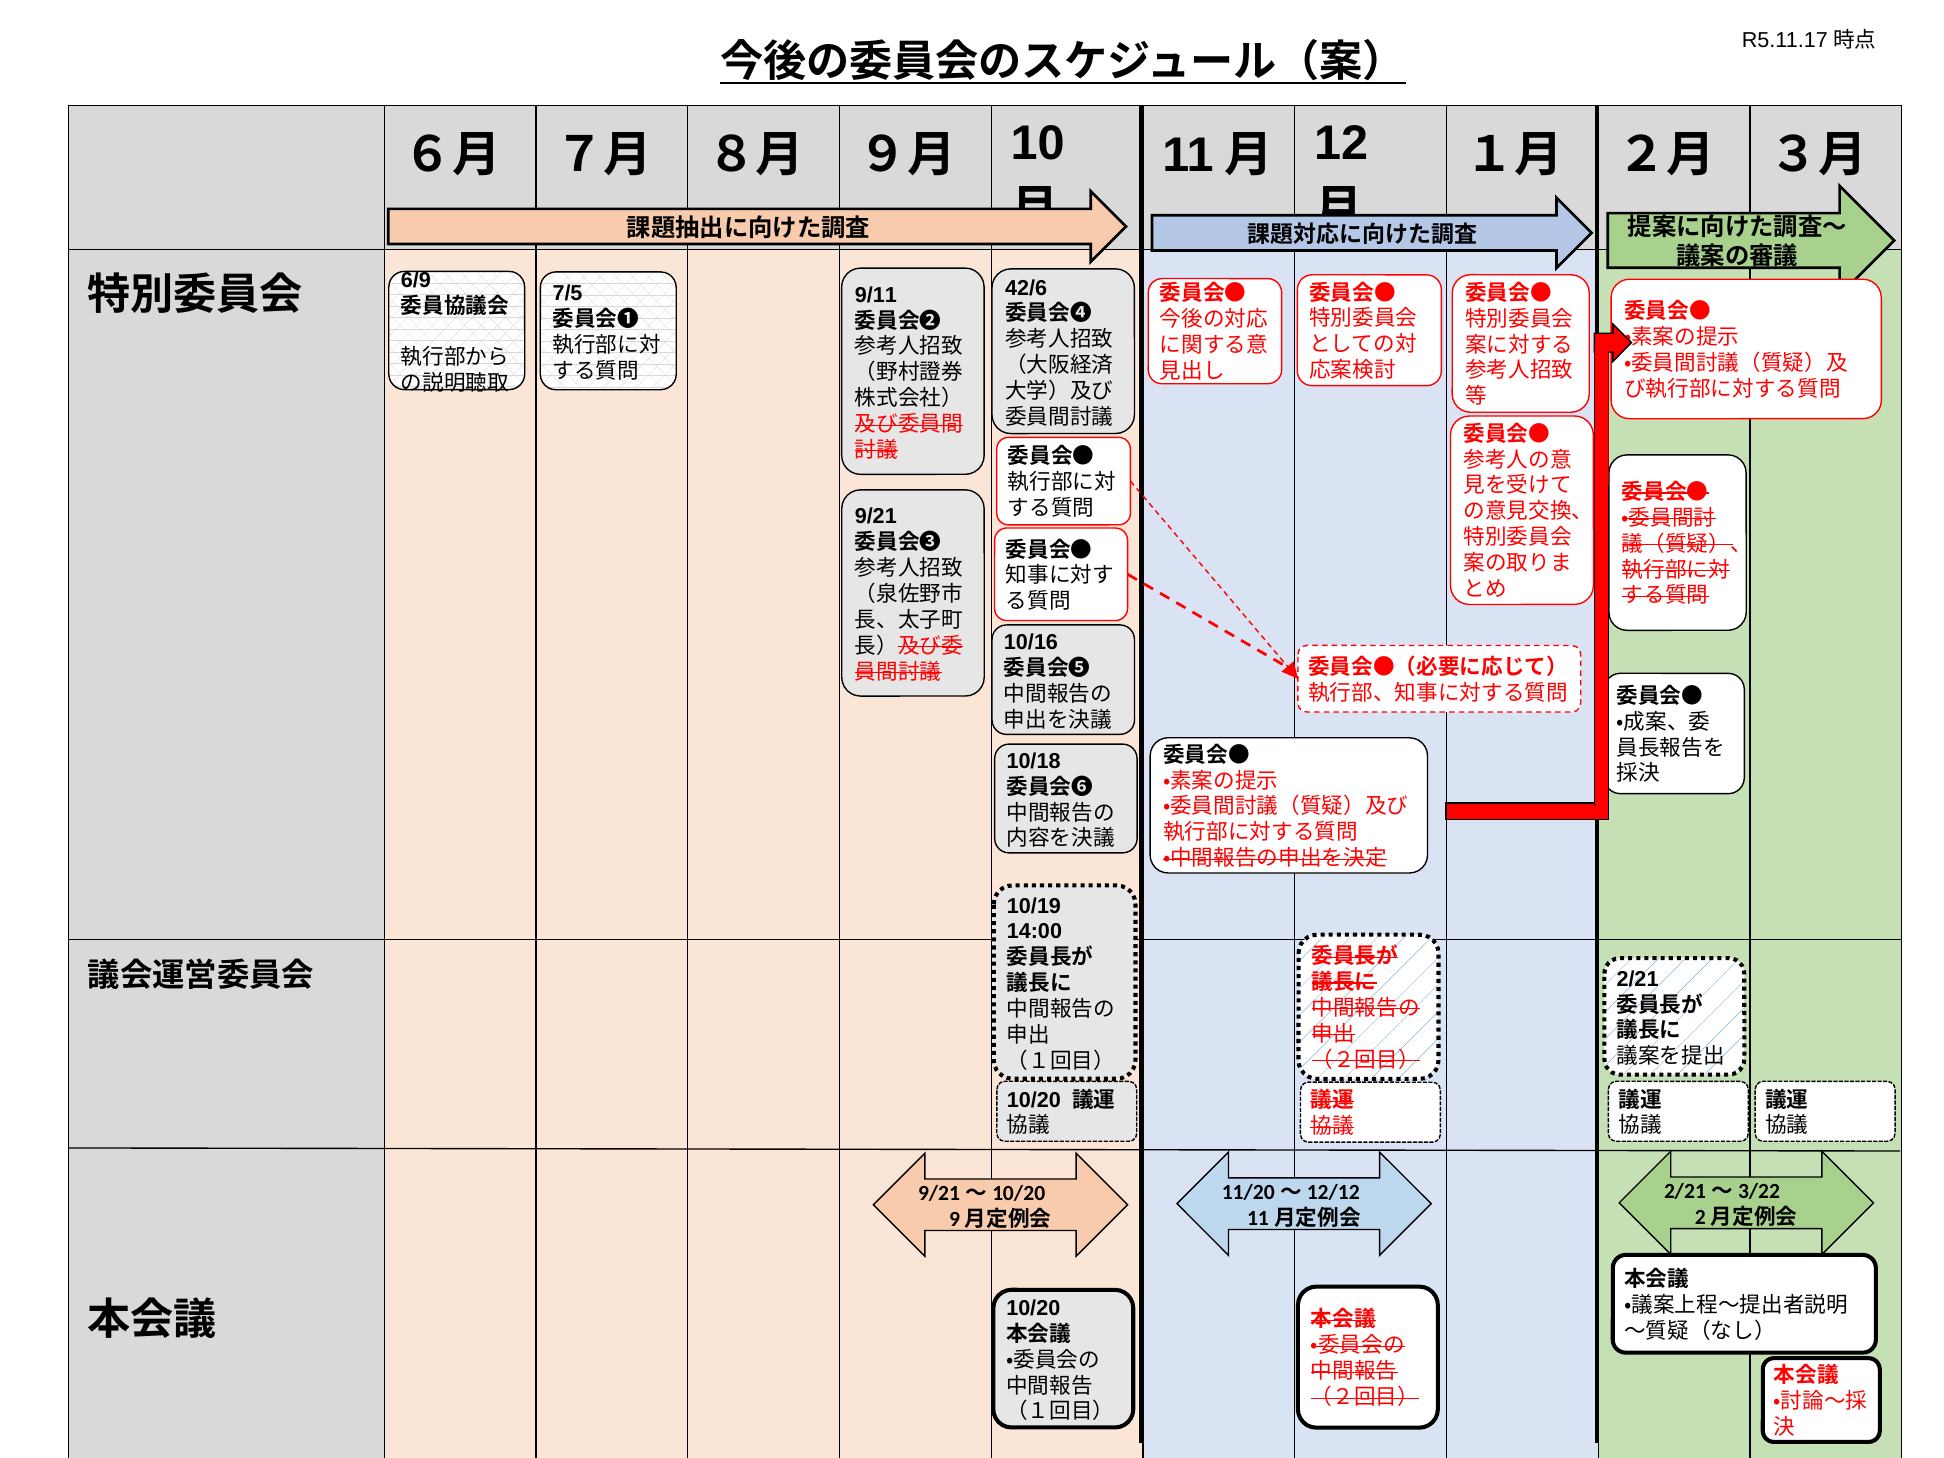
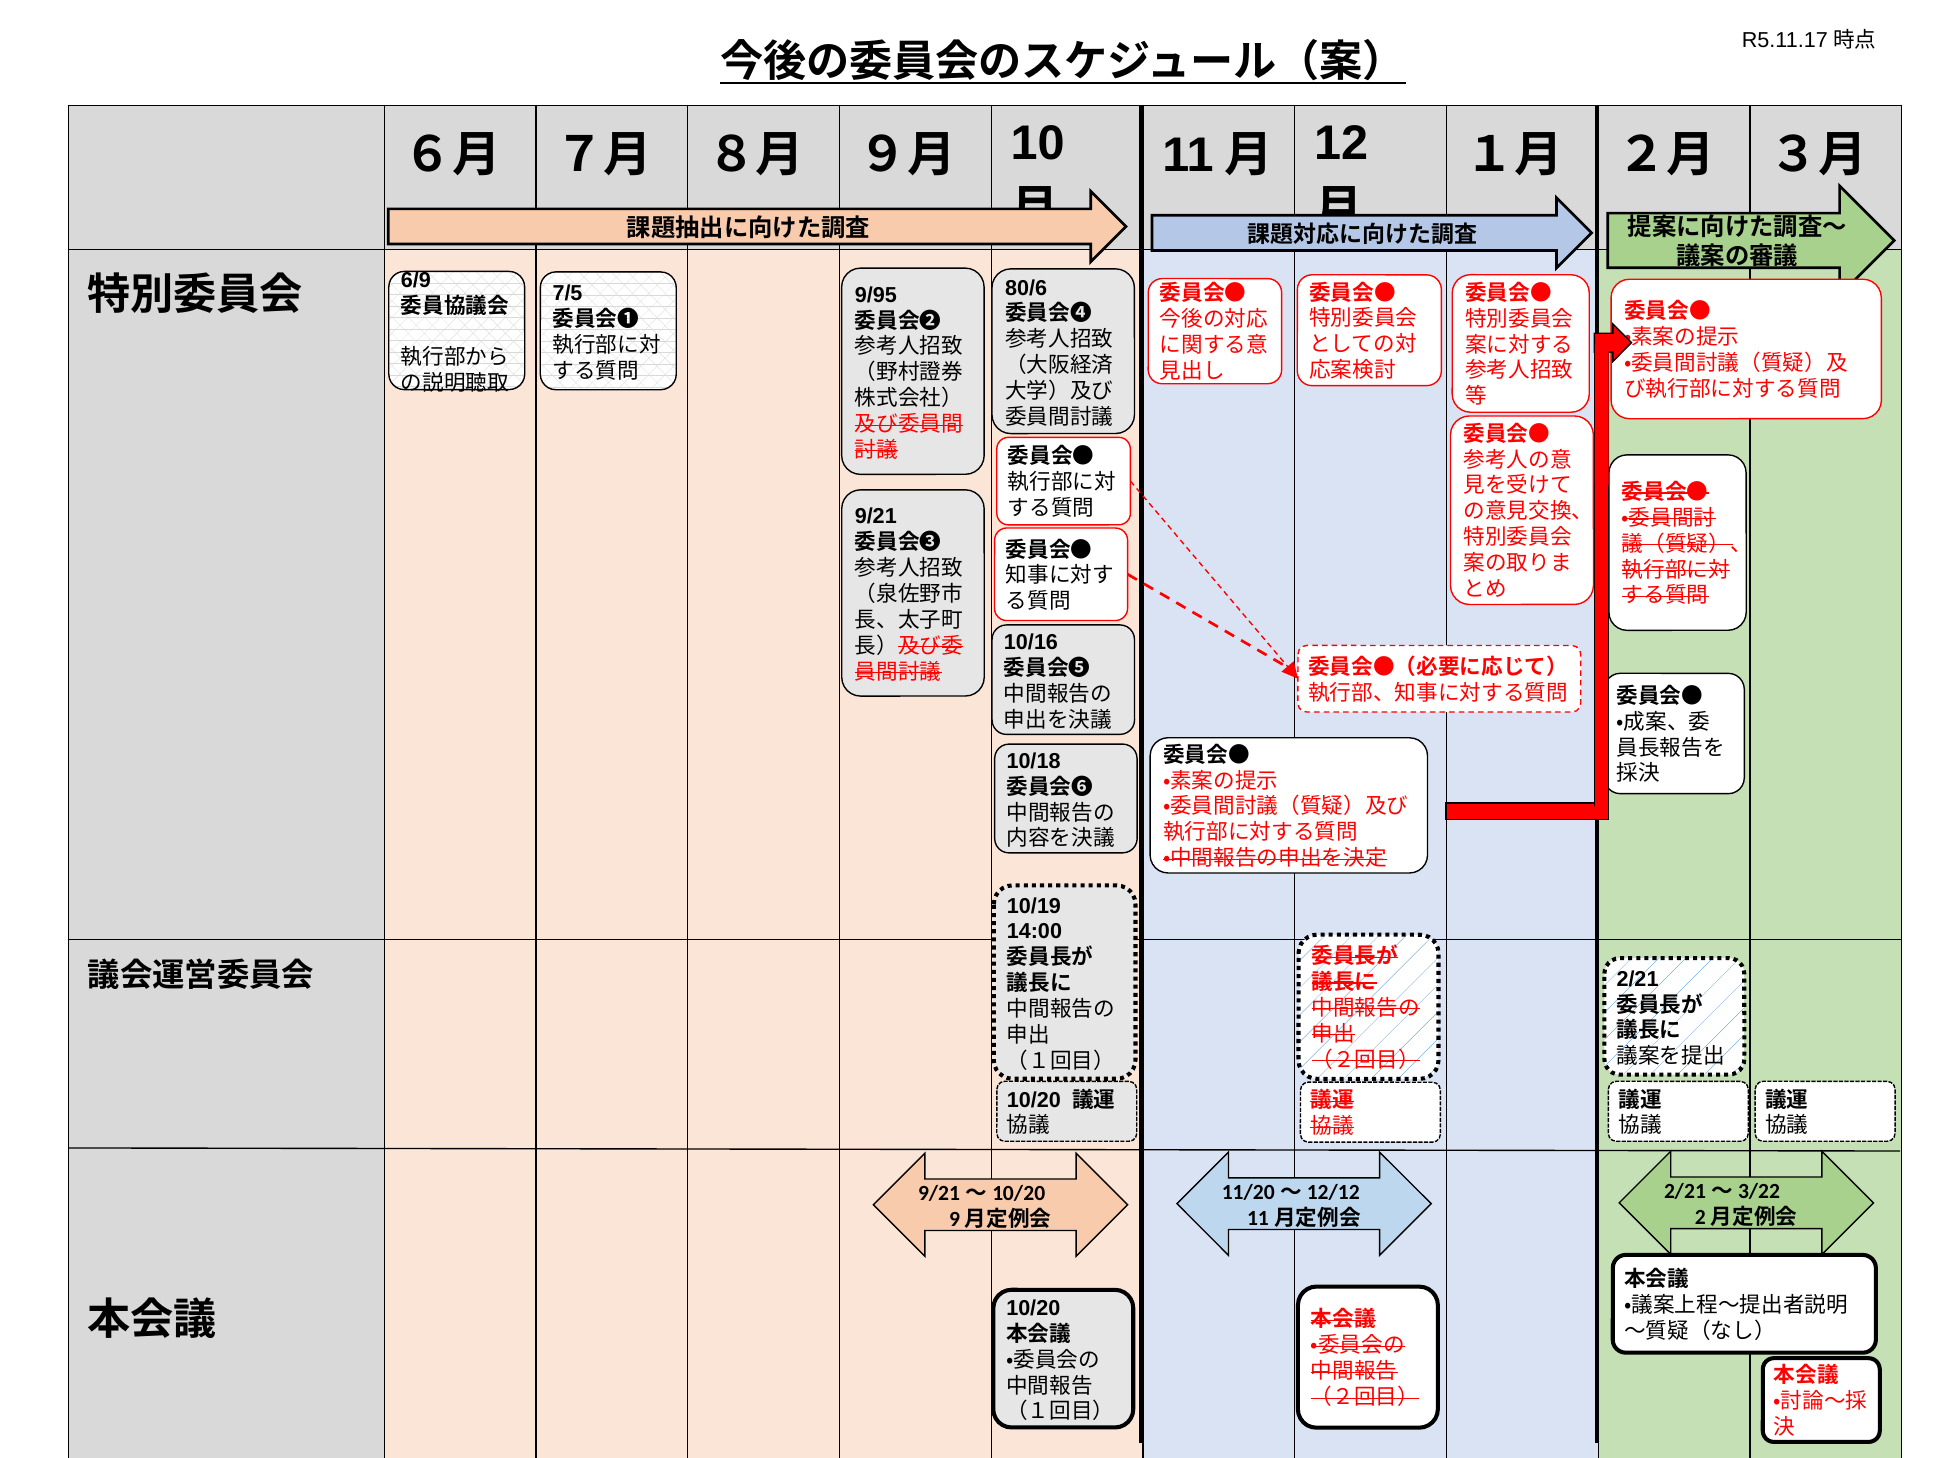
42/6: 42/6 -> 80/6
9/11: 9/11 -> 9/95
